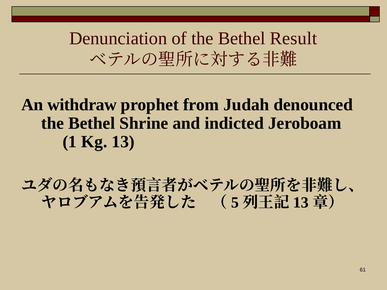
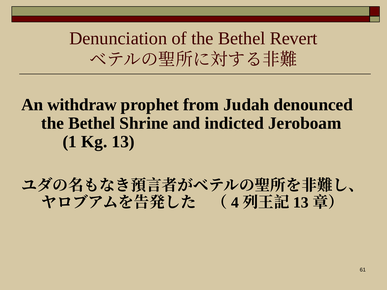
Result: Result -> Revert
5: 5 -> 4
